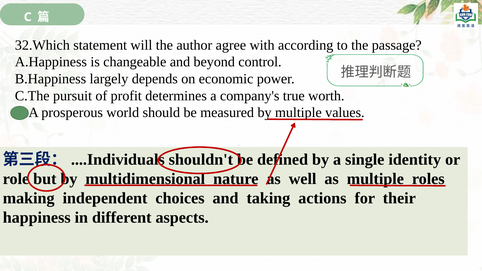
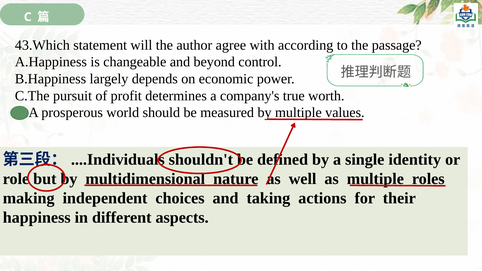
32.Which: 32.Which -> 43.Which
